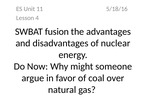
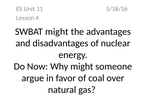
SWBAT fusion: fusion -> might
